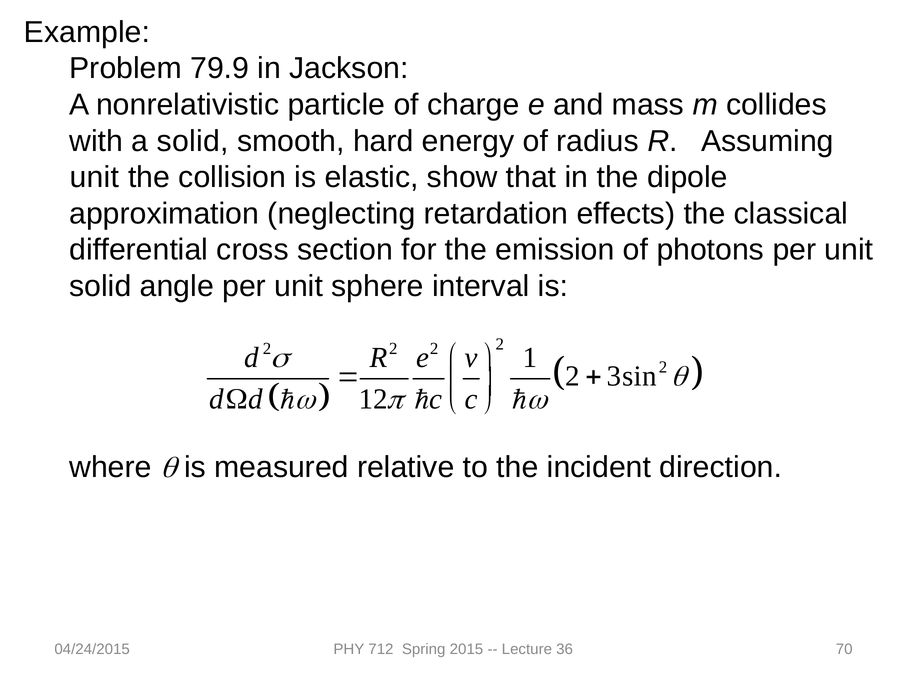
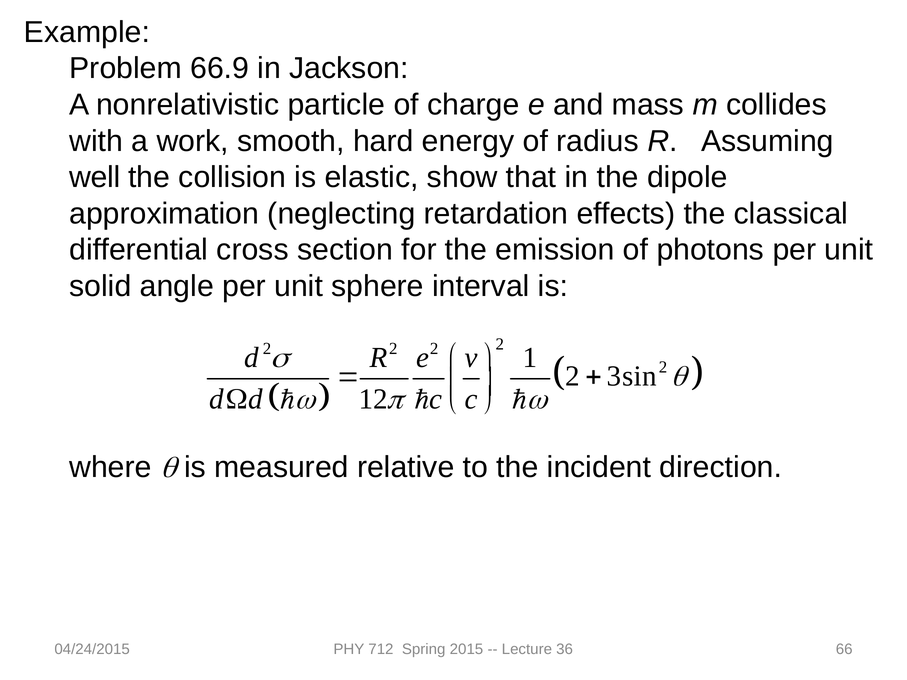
79.9: 79.9 -> 66.9
a solid: solid -> work
unit at (94, 177): unit -> well
70: 70 -> 66
